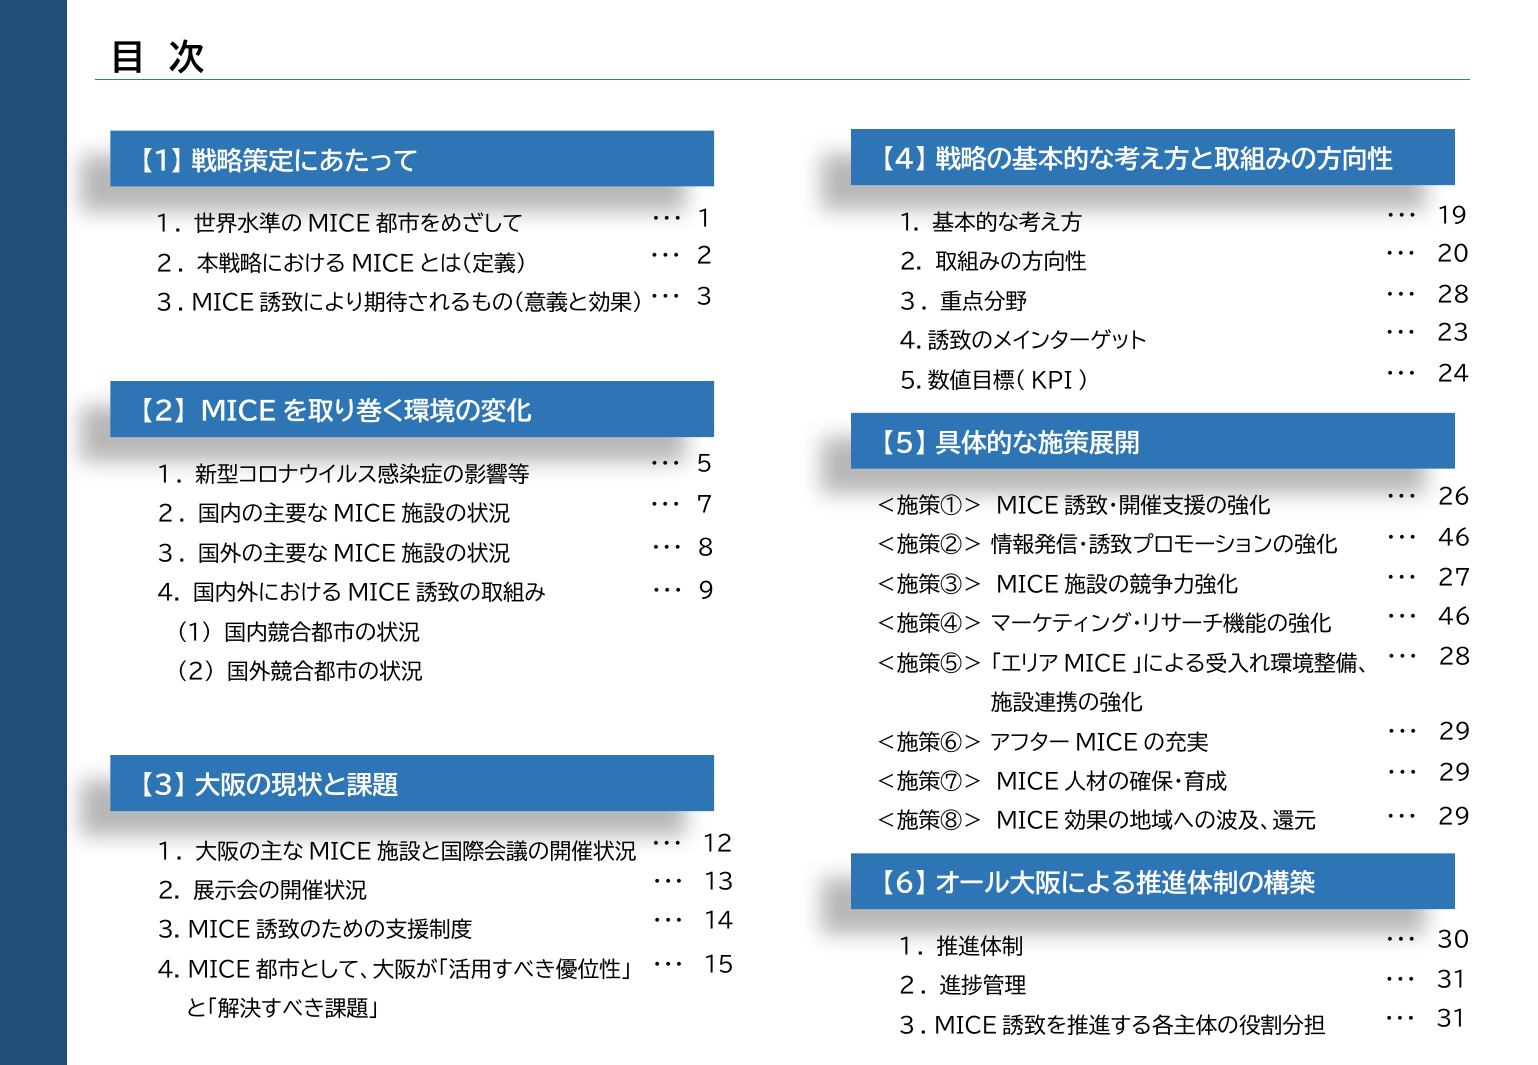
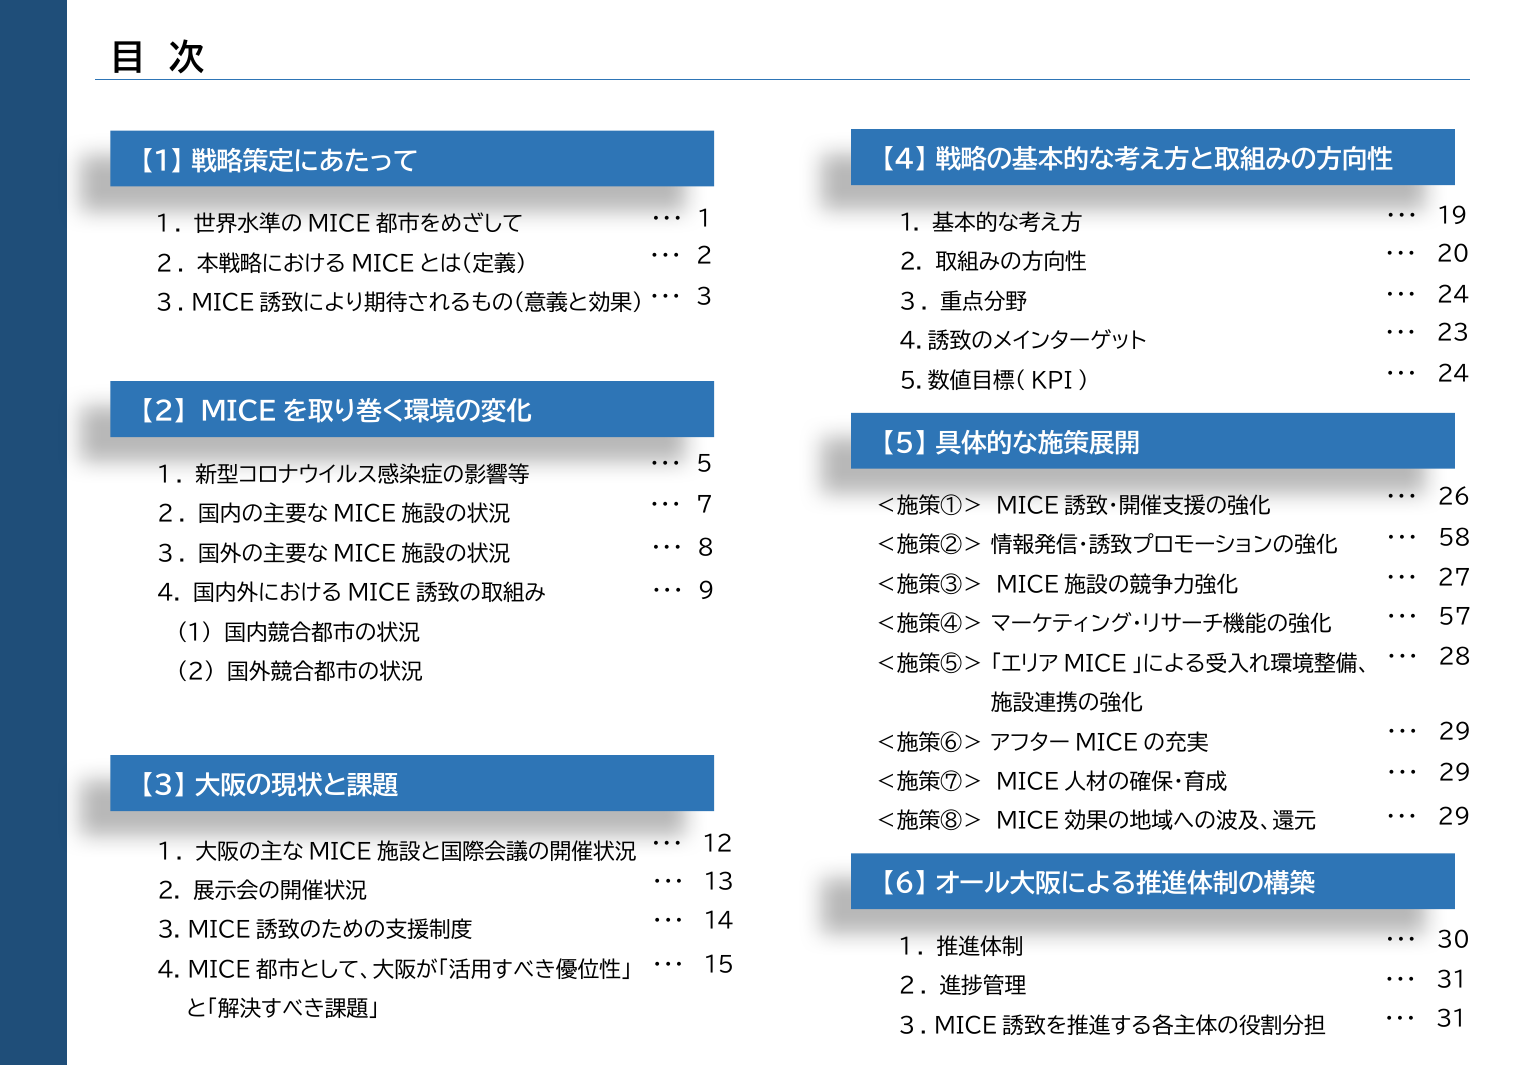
28 at (1453, 295): 28 -> 24
46 at (1454, 538): 46 -> 58
46 at (1455, 617): 46 -> 57
